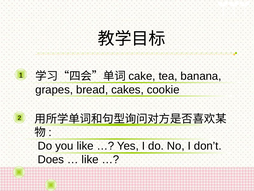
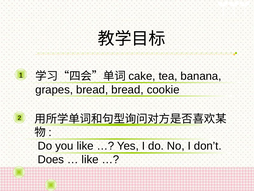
bread cakes: cakes -> bread
